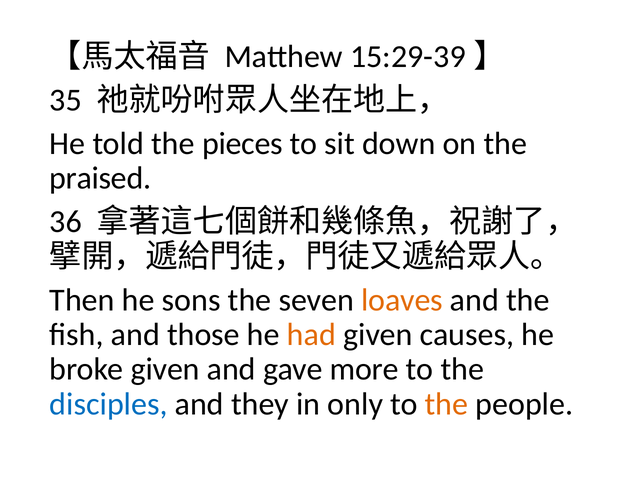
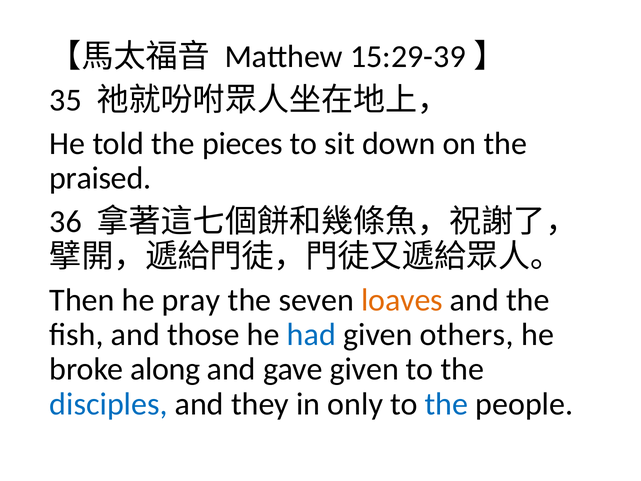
sons: sons -> pray
had colour: orange -> blue
causes: causes -> others
broke given: given -> along
gave more: more -> given
the at (447, 404) colour: orange -> blue
